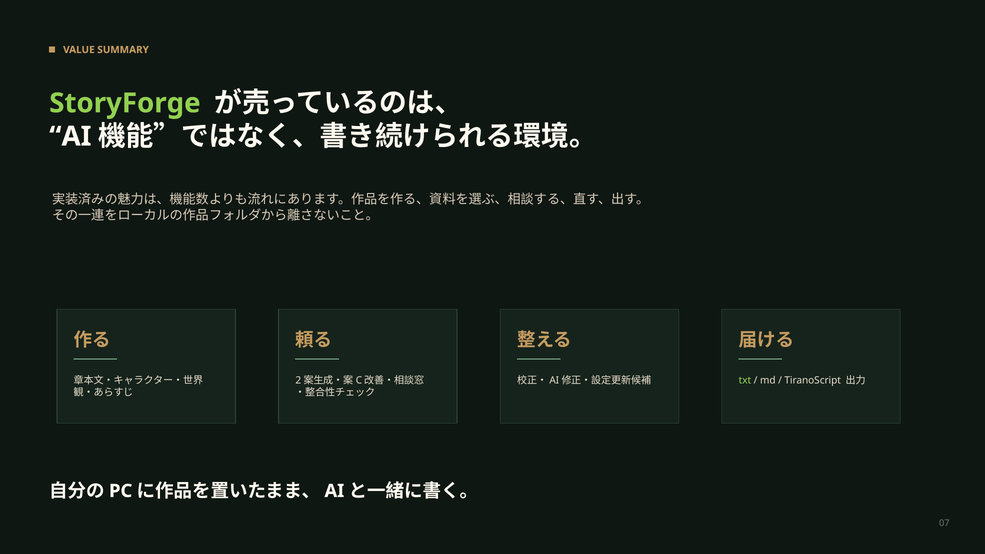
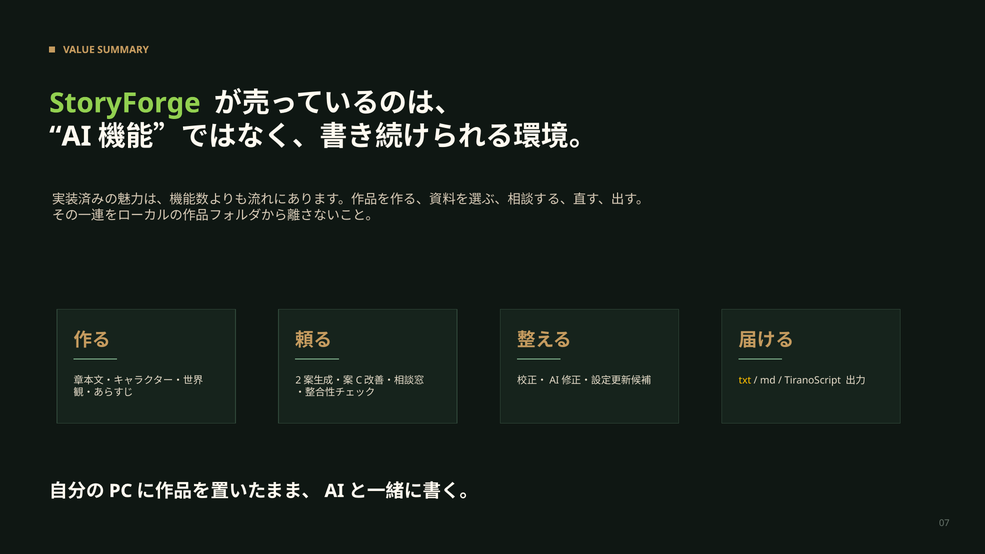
txt colour: light green -> yellow
